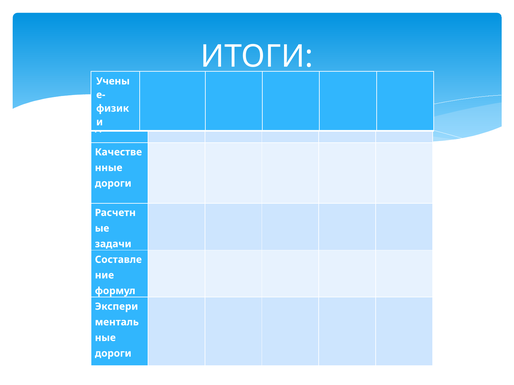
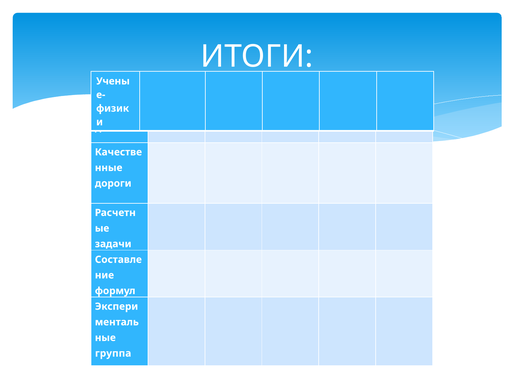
дороги at (113, 354): дороги -> группа
